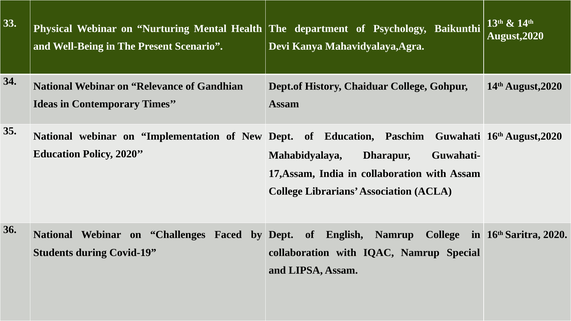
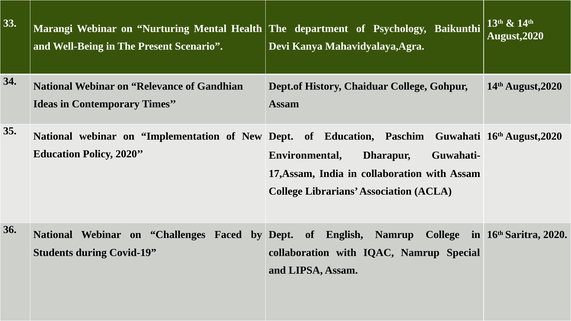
Physical: Physical -> Marangi
Mahabidyalaya: Mahabidyalaya -> Environmental
